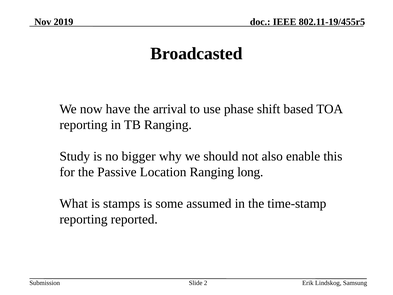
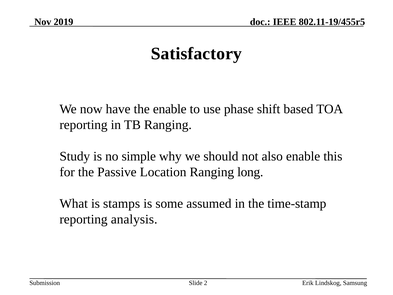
Broadcasted: Broadcasted -> Satisfactory
the arrival: arrival -> enable
bigger: bigger -> simple
reported: reported -> analysis
